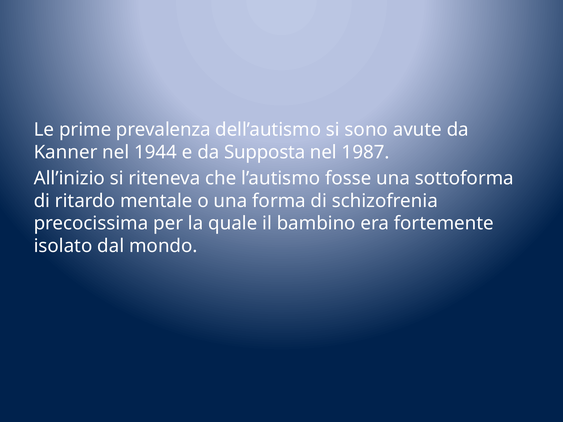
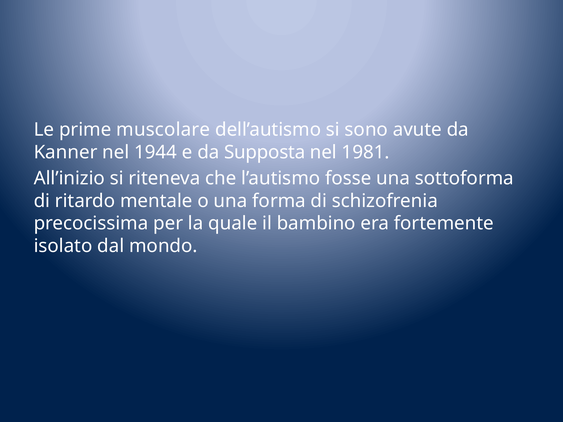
prevalenza: prevalenza -> muscolare
1987: 1987 -> 1981
